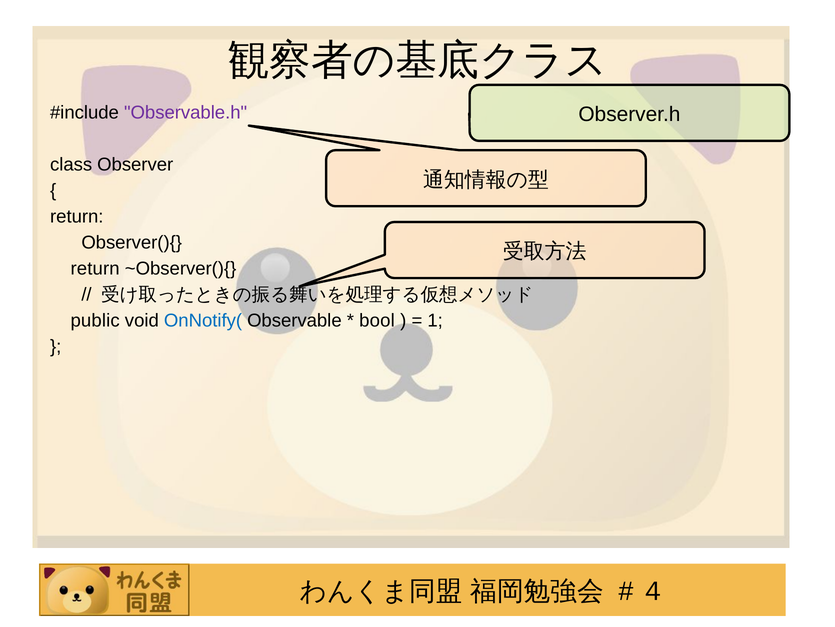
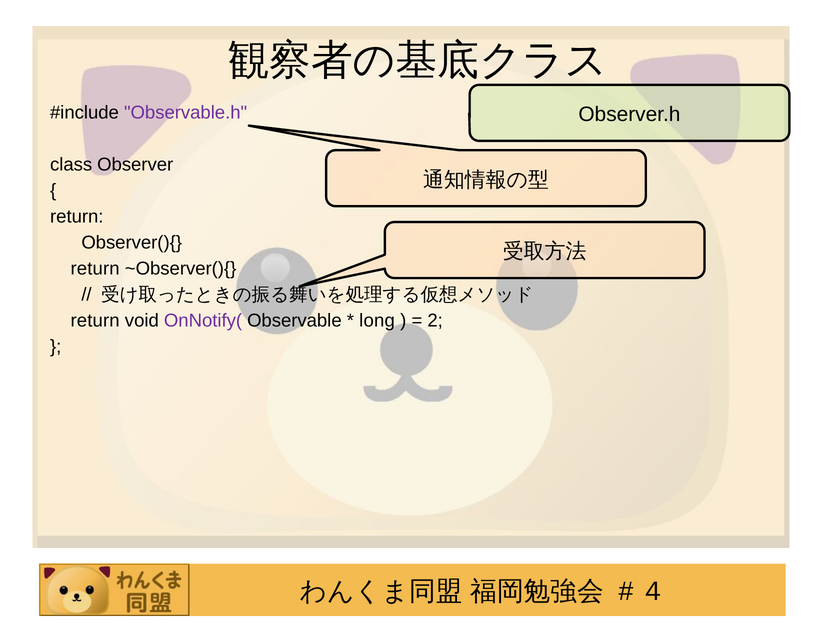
public at (95, 320): public -> return
OnNotify( colour: blue -> purple
bool: bool -> long
1: 1 -> 2
